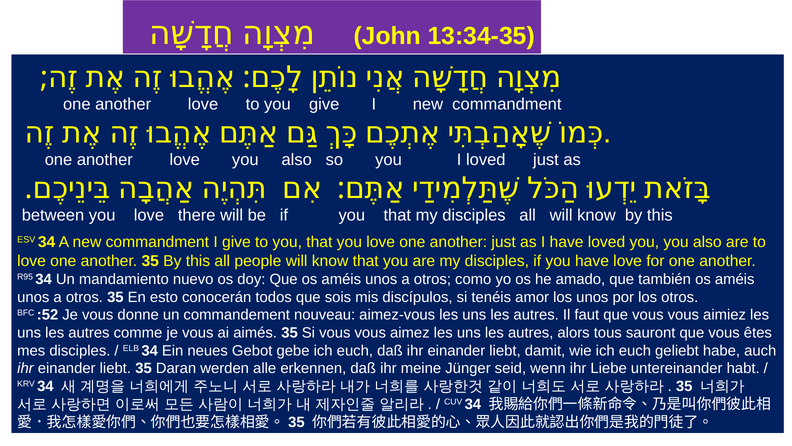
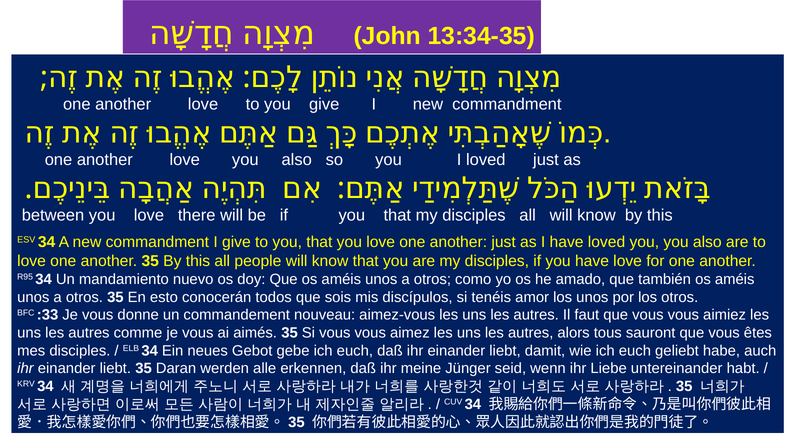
:52: :52 -> :33
